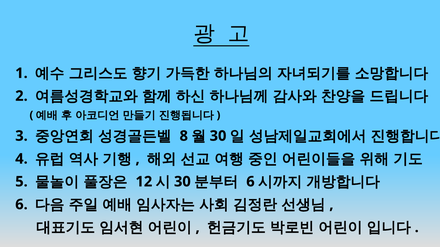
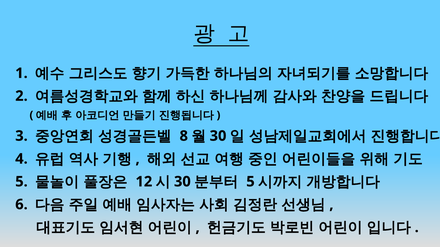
6 at (250, 182): 6 -> 5
